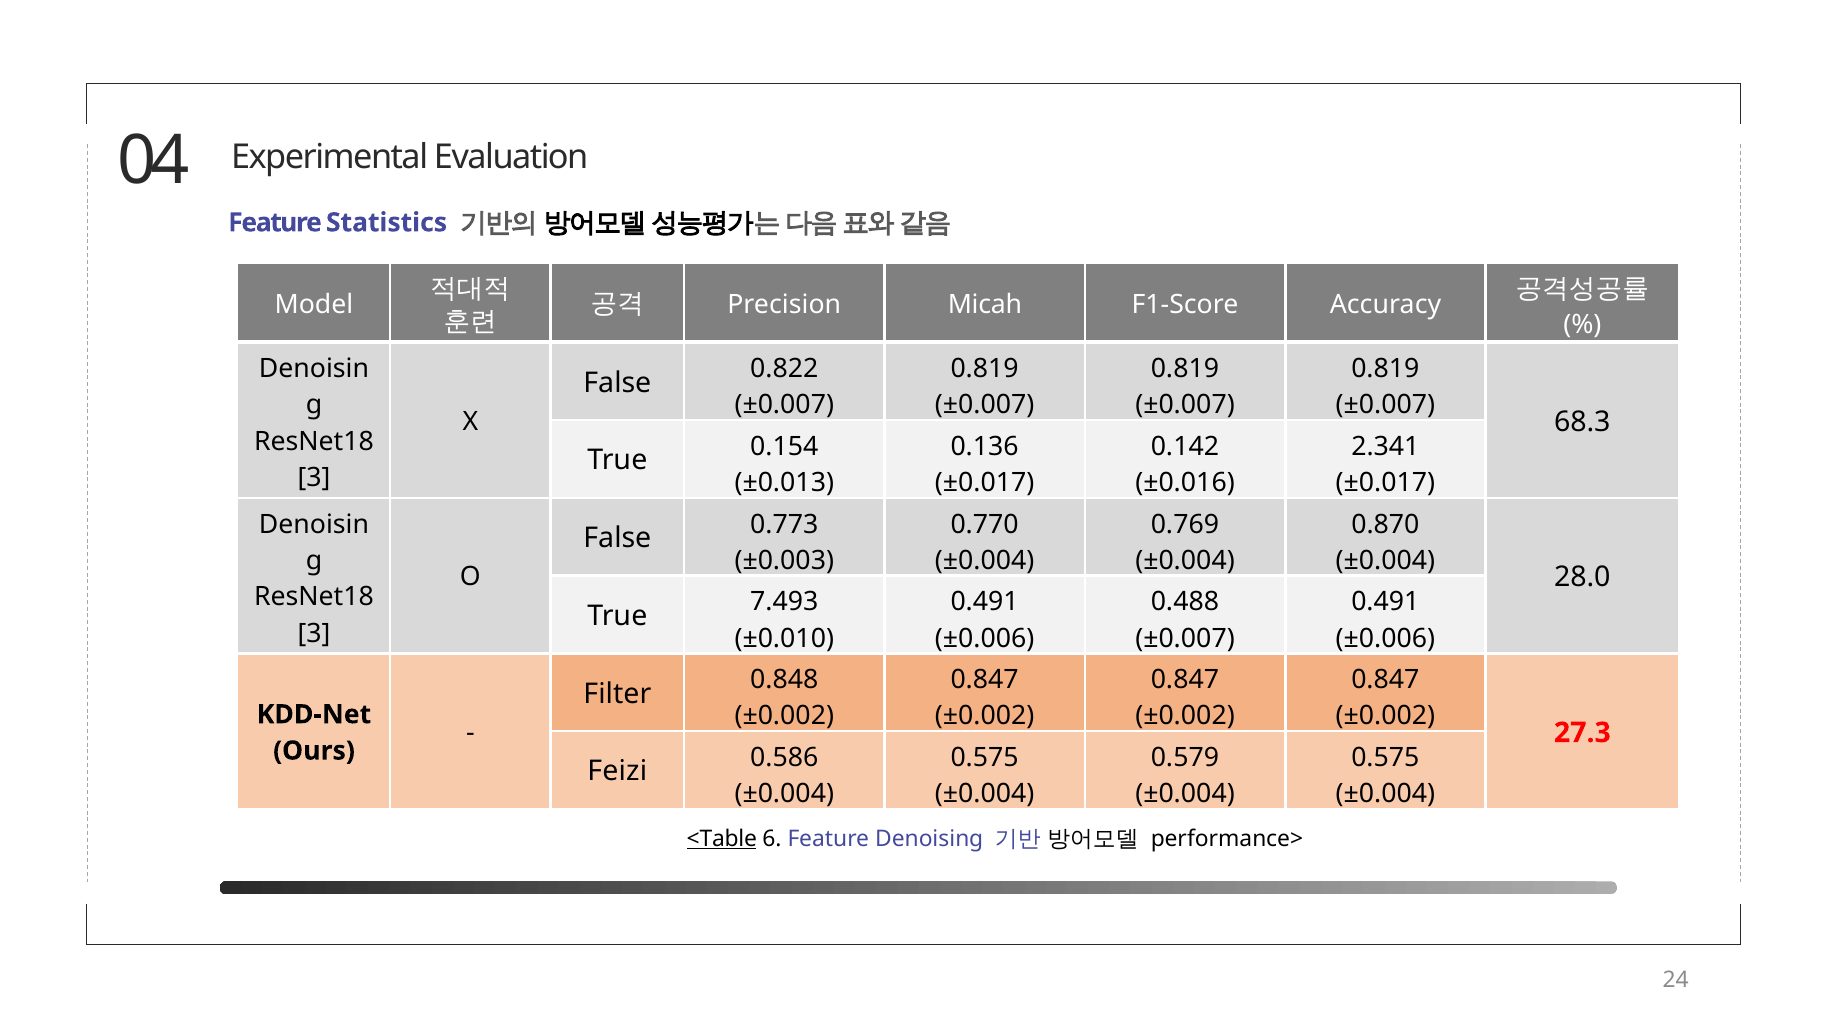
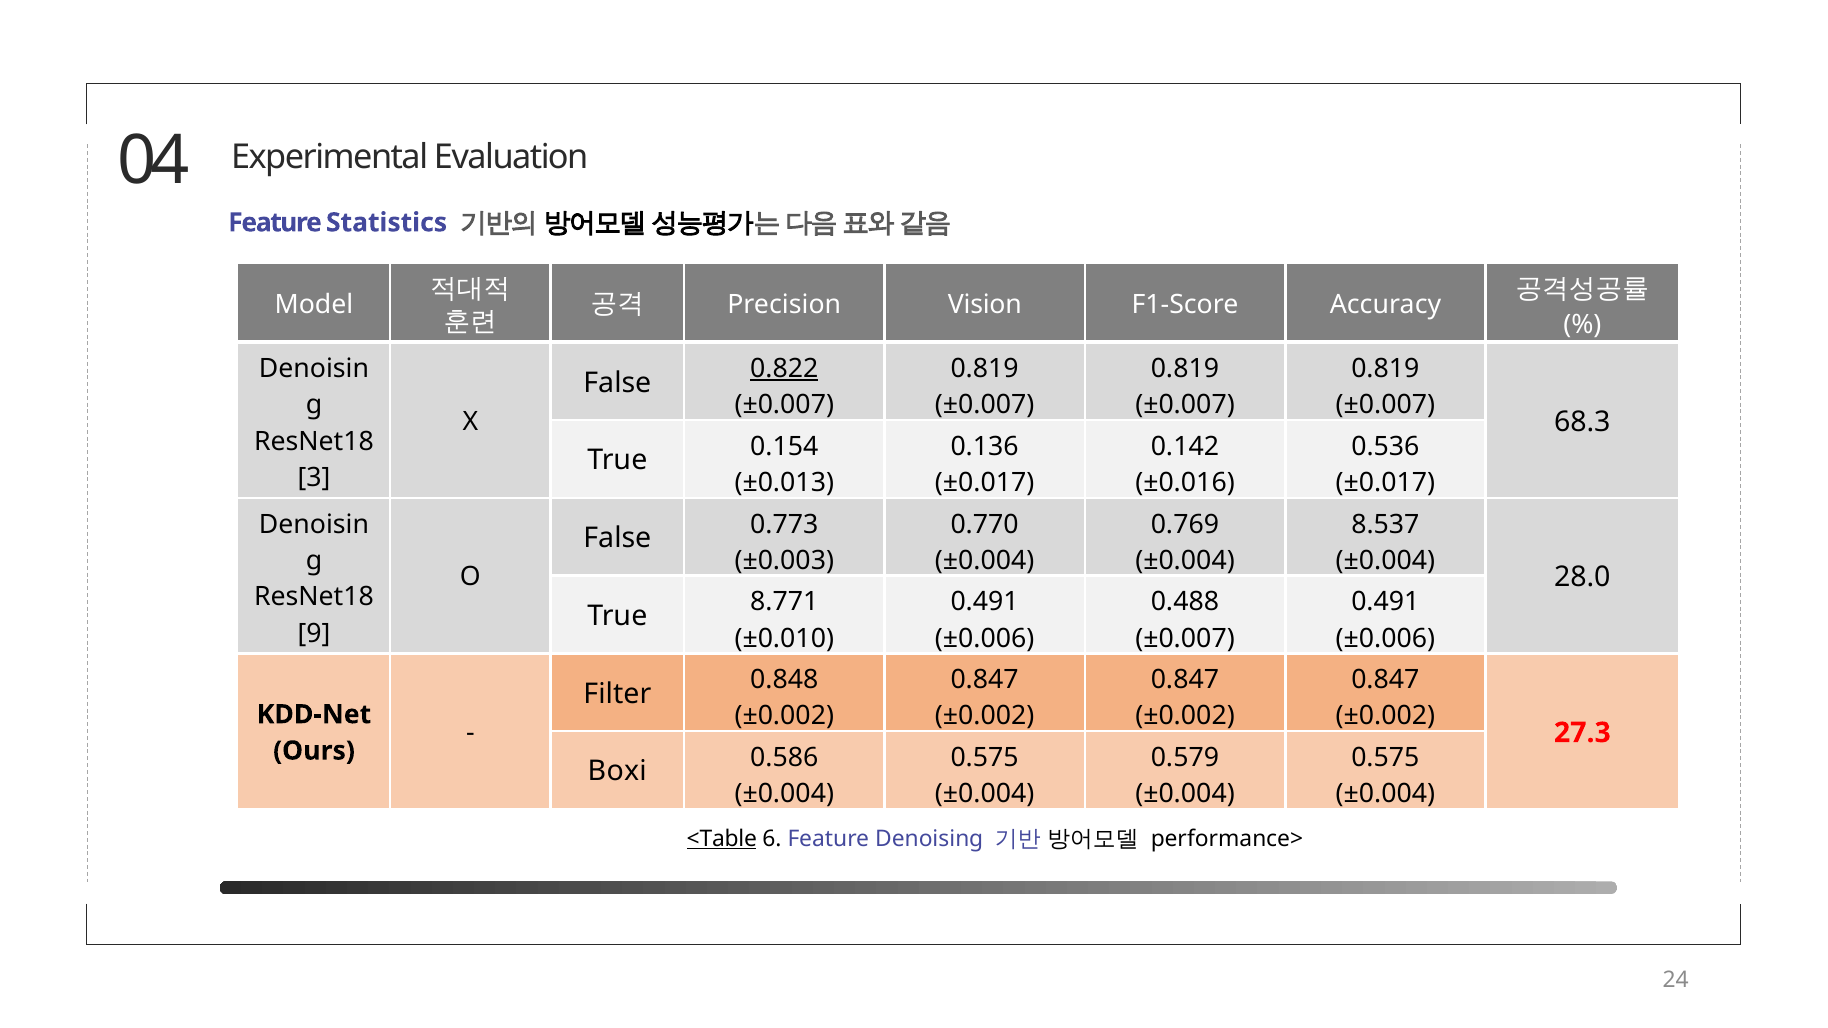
Micah: Micah -> Vision
0.822 underline: none -> present
2.341: 2.341 -> 0.536
0.870: 0.870 -> 8.537
7.493: 7.493 -> 8.771
3 at (314, 633): 3 -> 9
Feizi: Feizi -> Boxi
